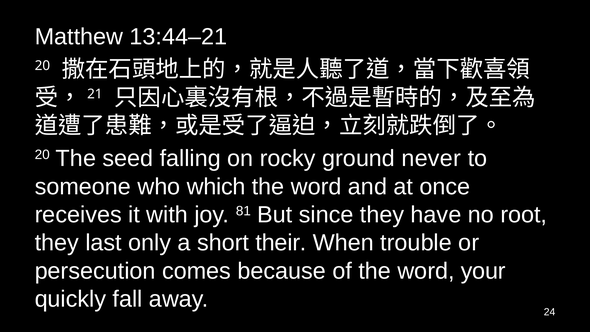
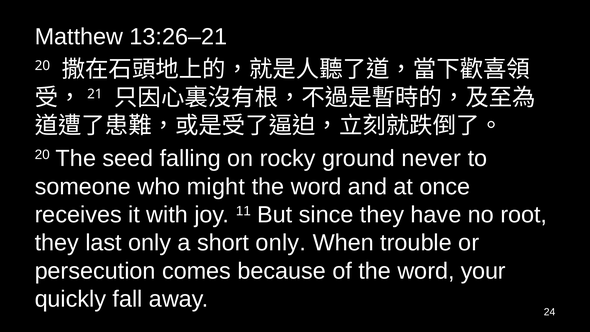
13:44–21: 13:44–21 -> 13:26–21
which: which -> might
81: 81 -> 11
short their: their -> only
